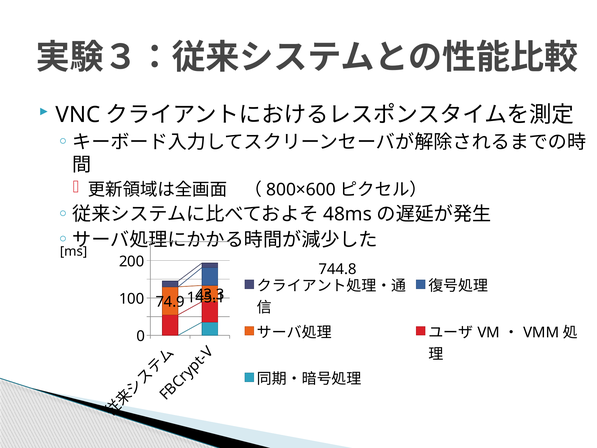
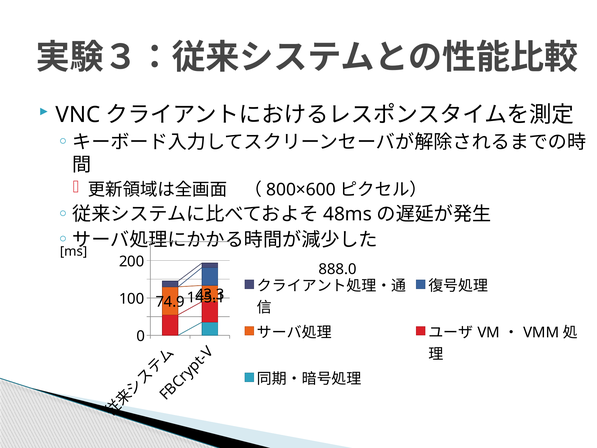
744.8: 744.8 -> 888.0
